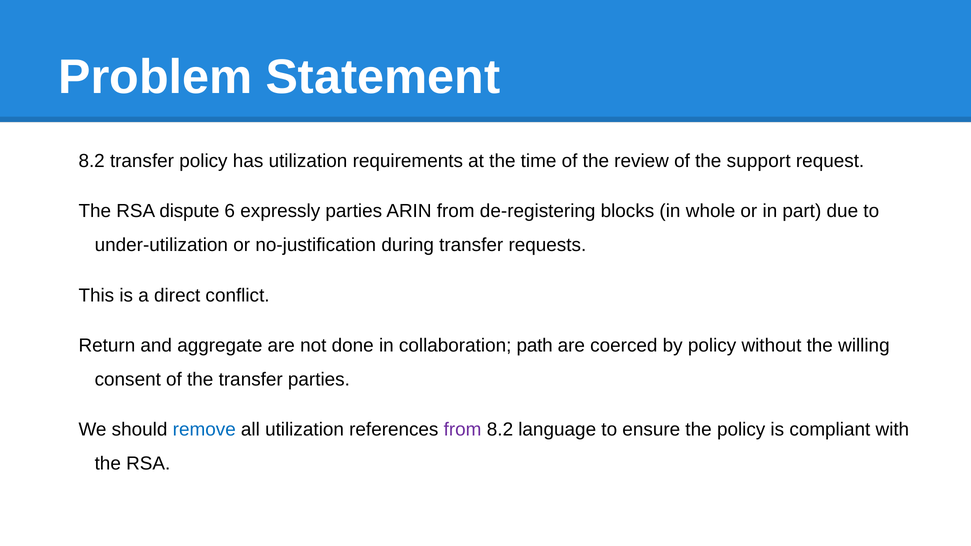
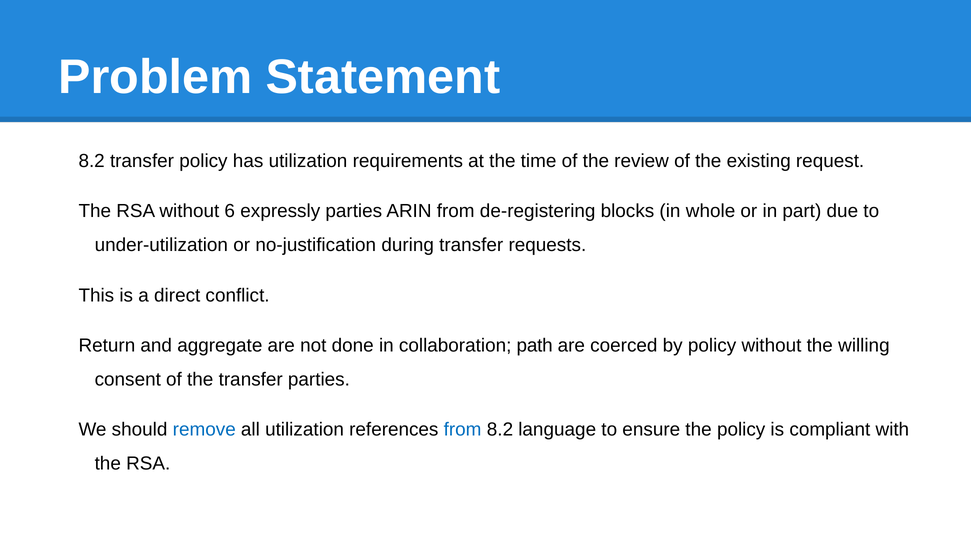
support: support -> existing
RSA dispute: dispute -> without
from at (463, 430) colour: purple -> blue
